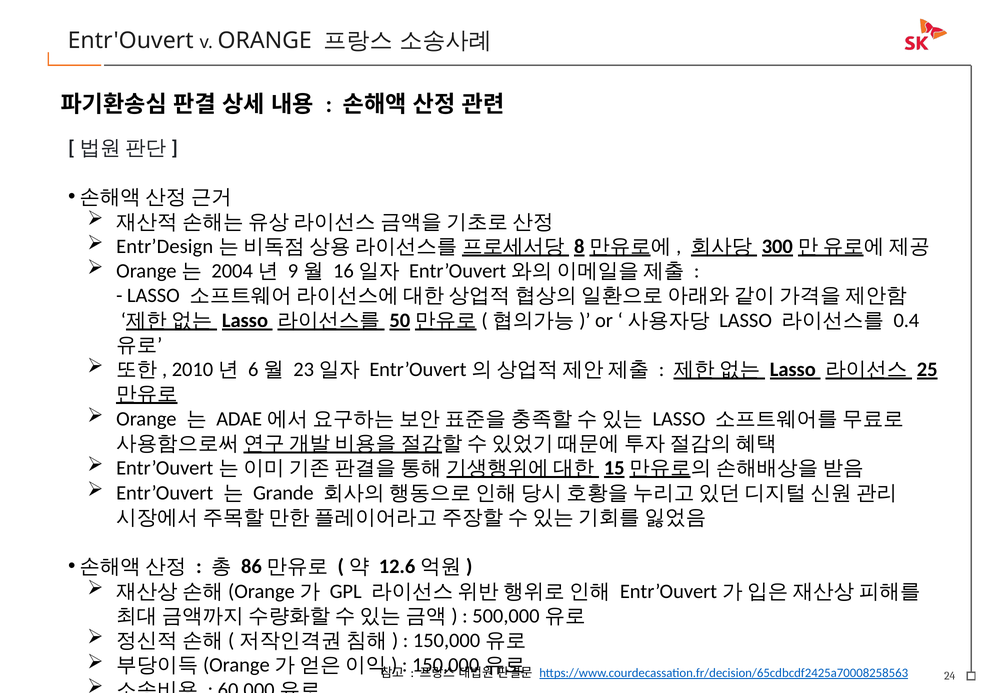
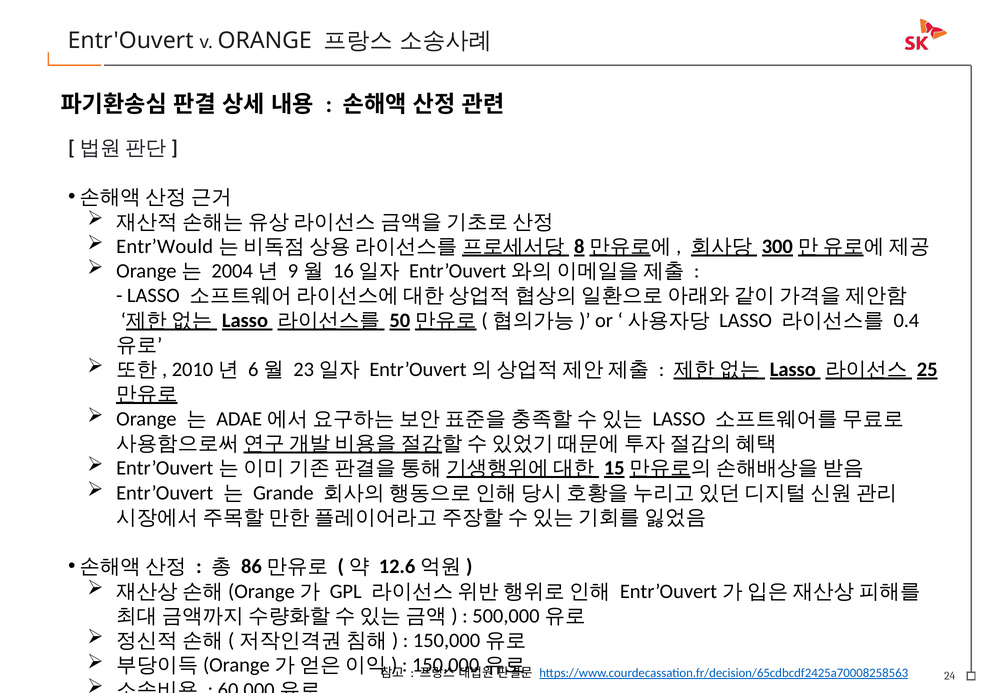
Entr’Design: Entr’Design -> Entr’Would
